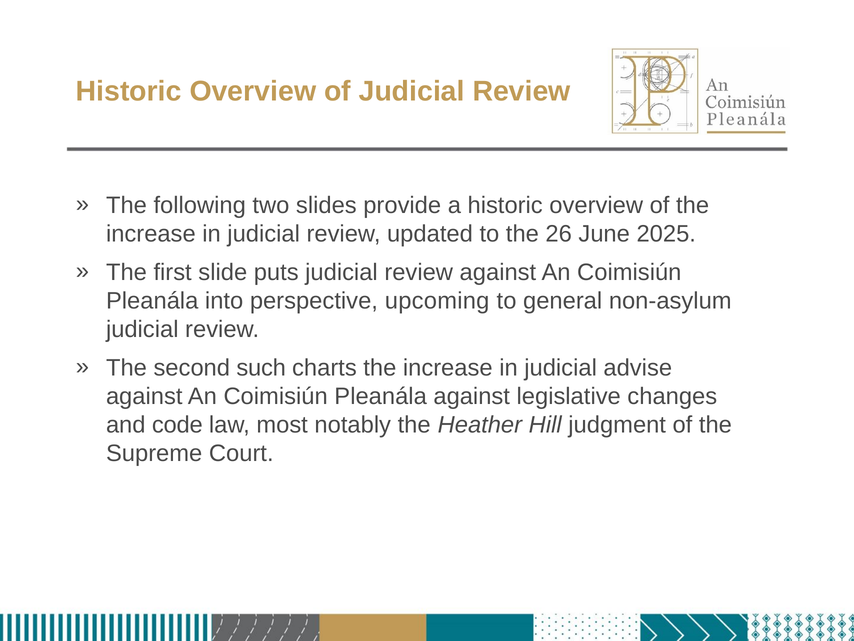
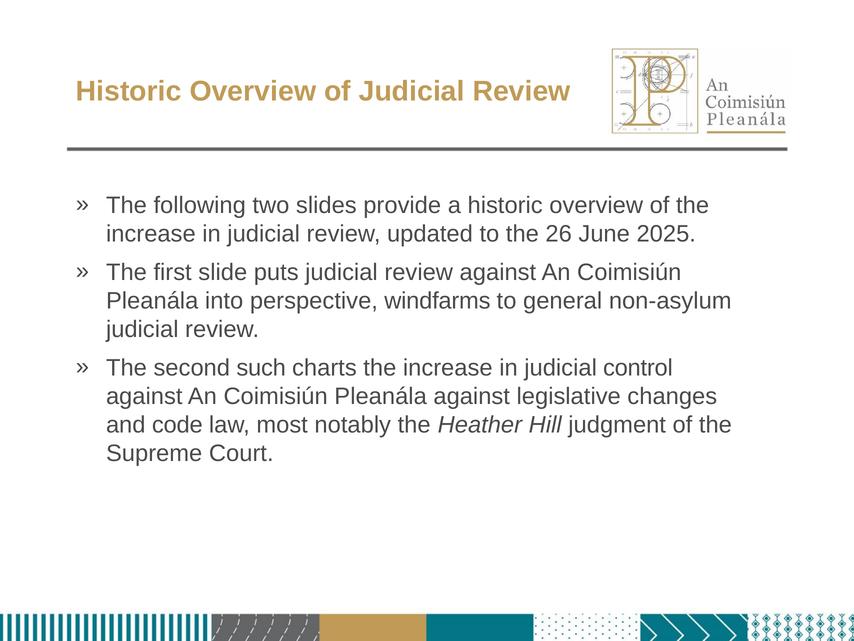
upcoming: upcoming -> windfarms
advise: advise -> control
